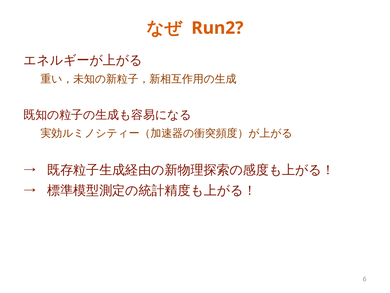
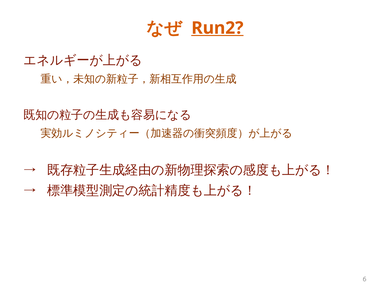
Run2 underline: none -> present
